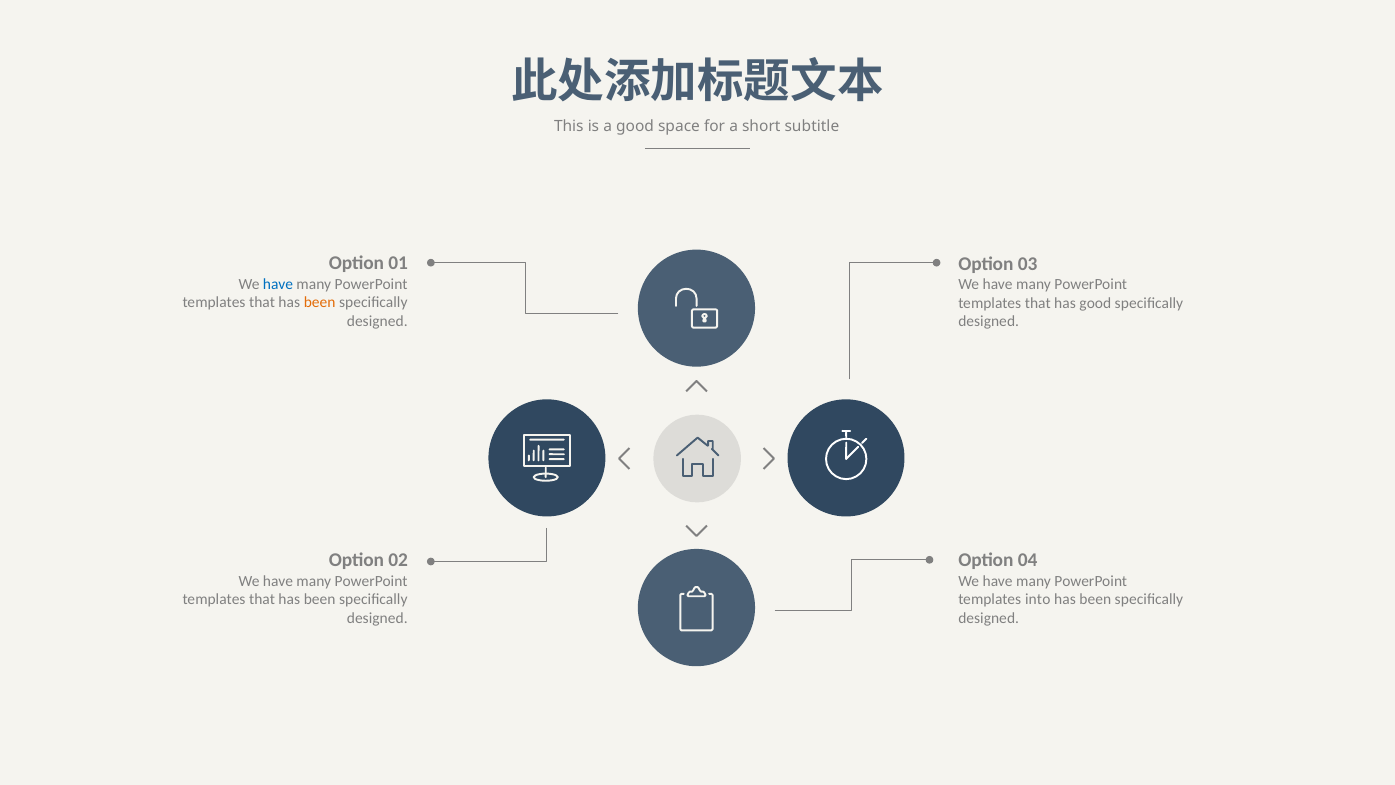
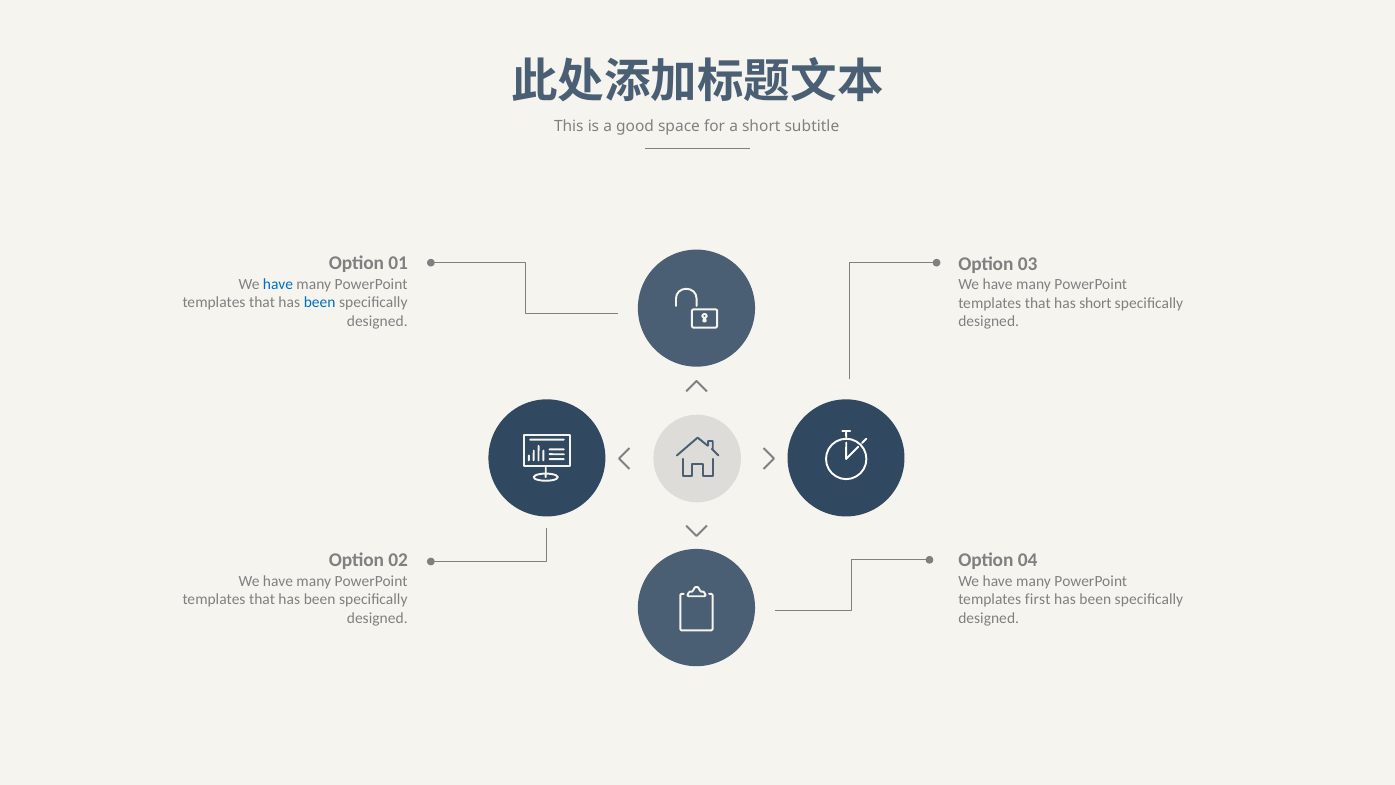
been at (320, 303) colour: orange -> blue
has good: good -> short
into: into -> first
